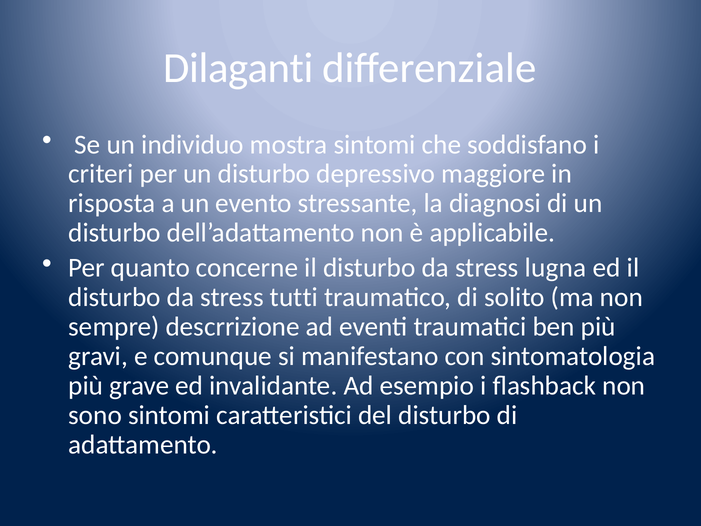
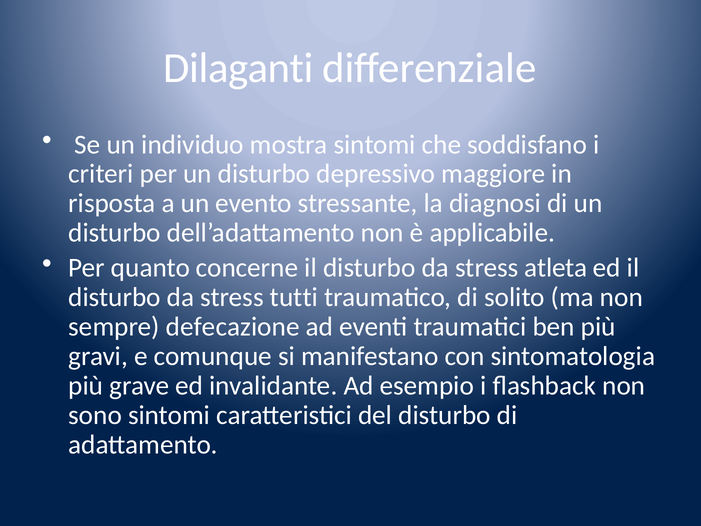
lugna: lugna -> atleta
descrrizione: descrrizione -> defecazione
